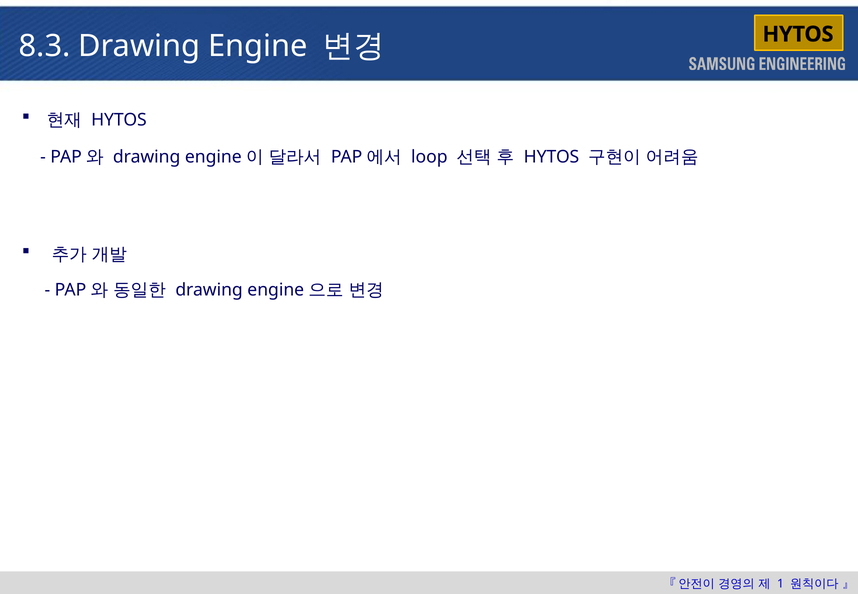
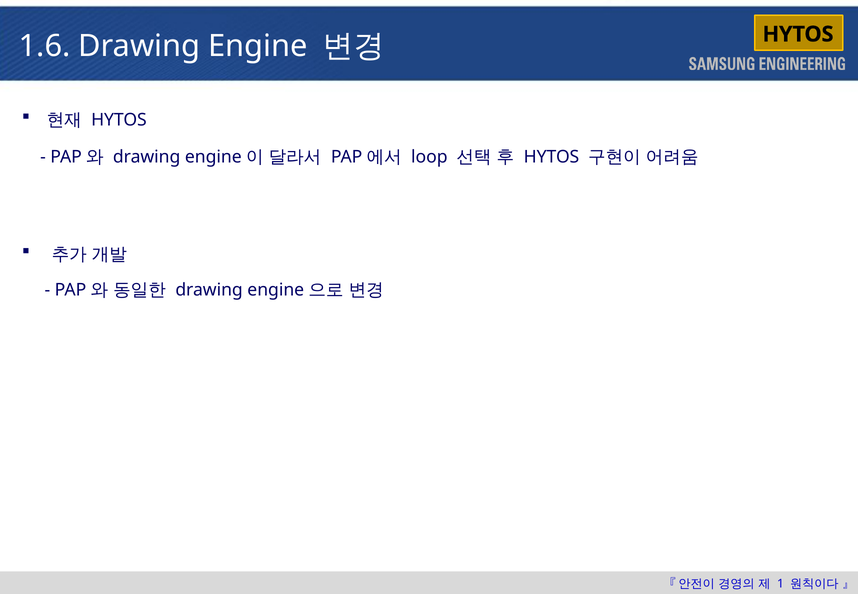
8.3: 8.3 -> 1.6
